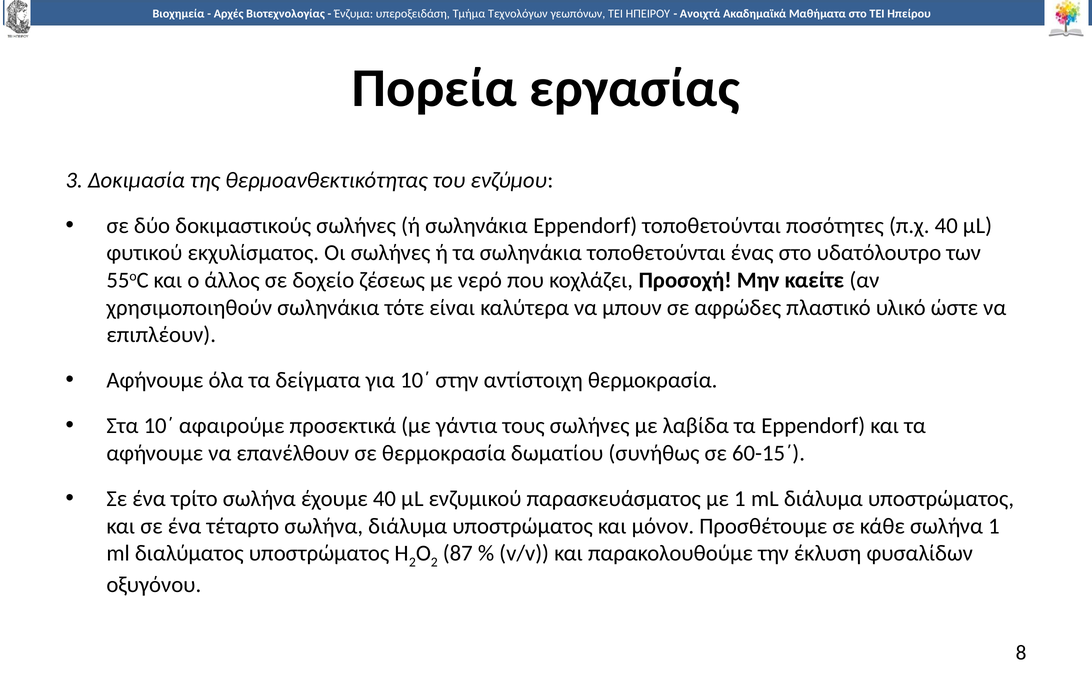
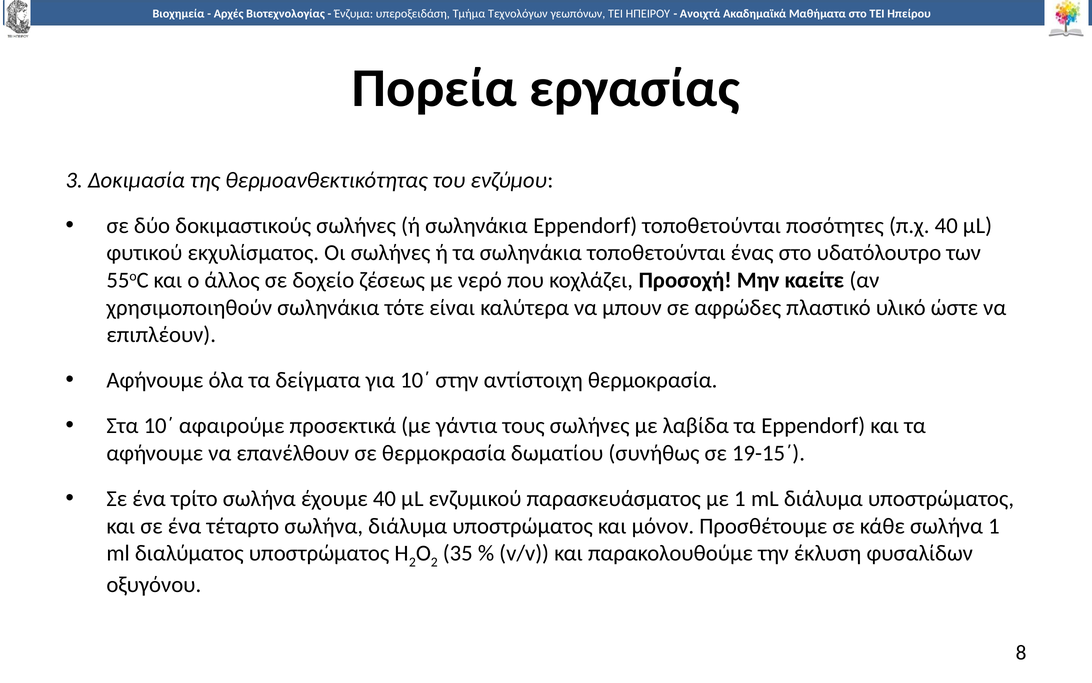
60-15΄: 60-15΄ -> 19-15΄
87: 87 -> 35
